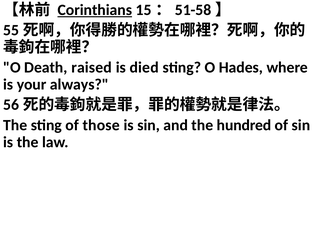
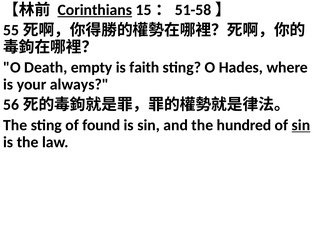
raised: raised -> empty
died: died -> faith
those: those -> found
sin at (301, 125) underline: none -> present
